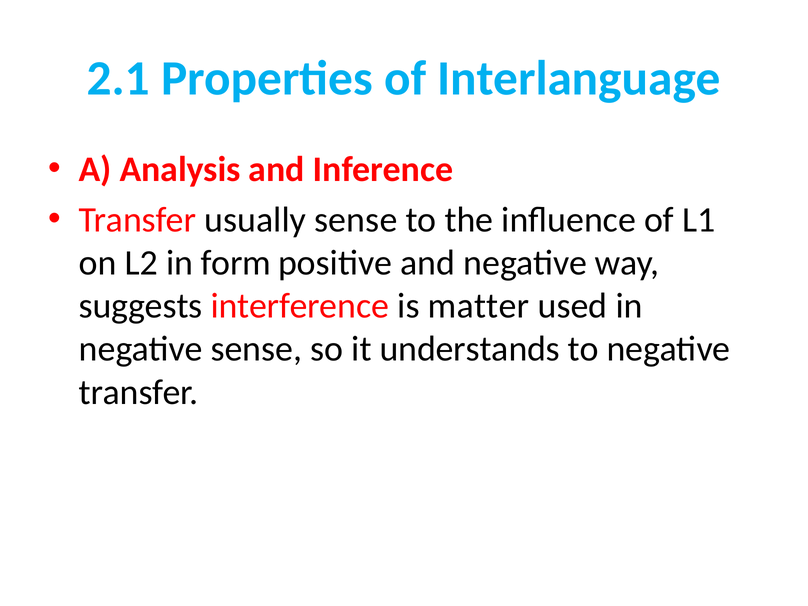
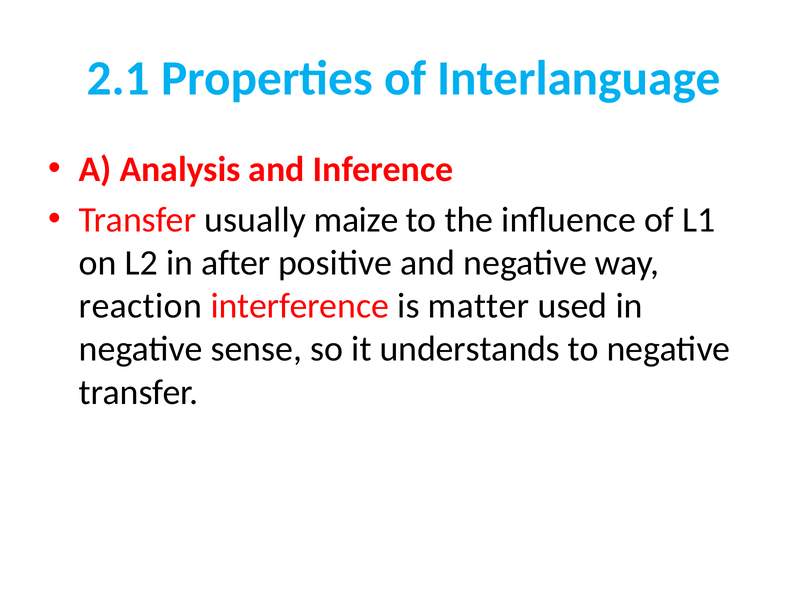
usually sense: sense -> maize
form: form -> after
suggests: suggests -> reaction
